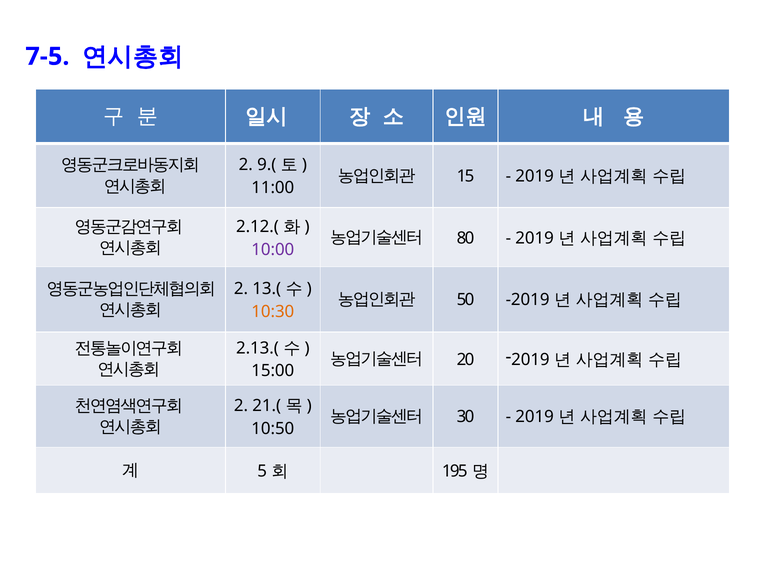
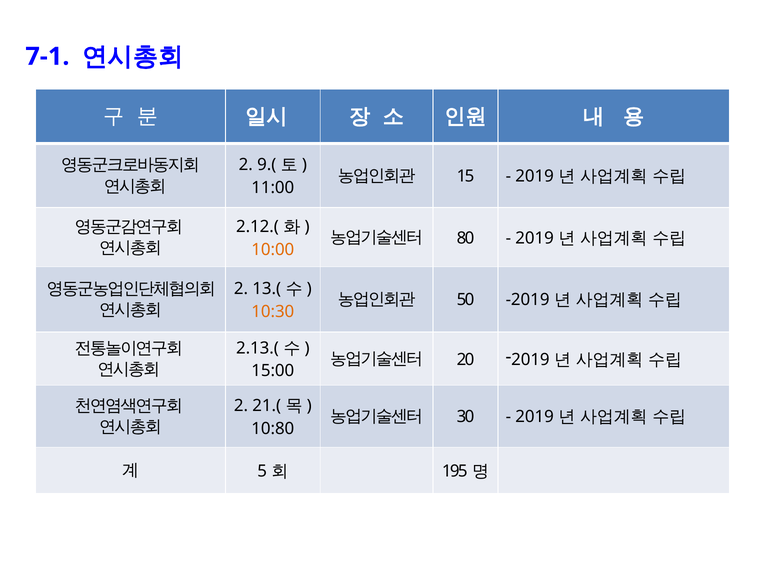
7-5: 7-5 -> 7-1
10:00 colour: purple -> orange
10:50: 10:50 -> 10:80
